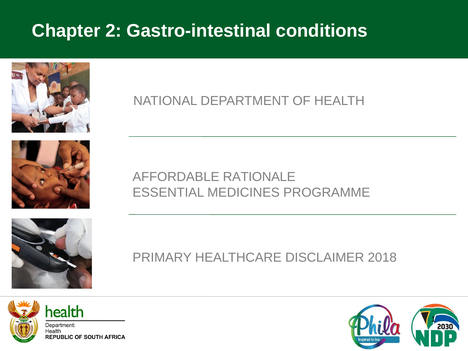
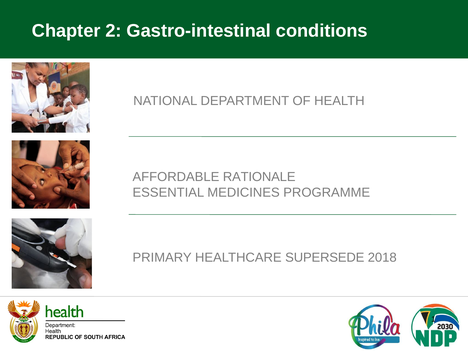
DISCLAIMER: DISCLAIMER -> SUPERSEDE
